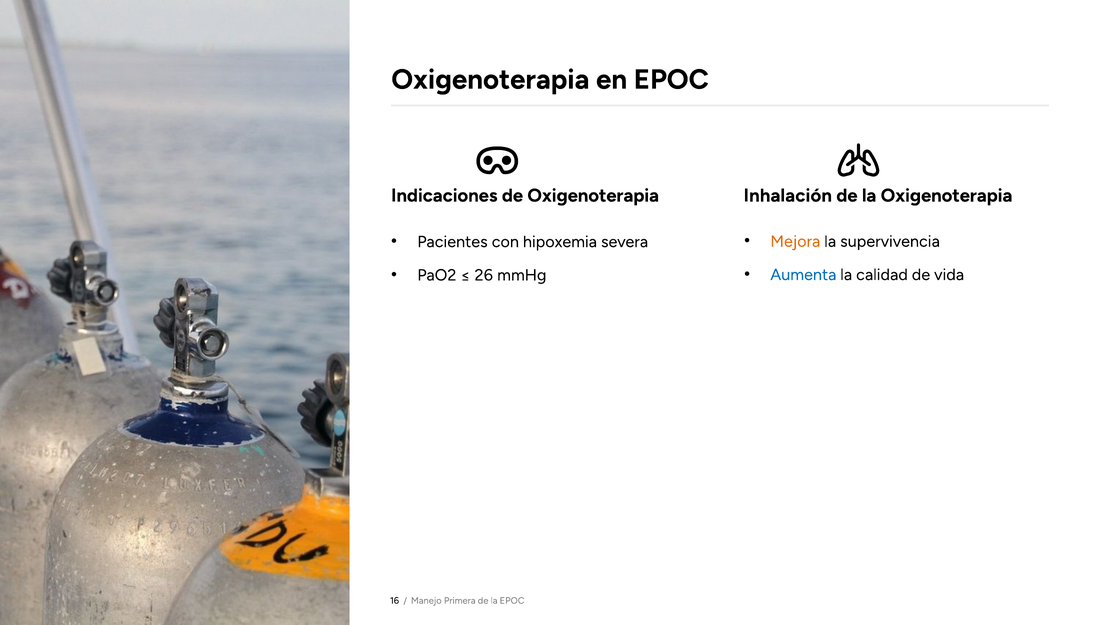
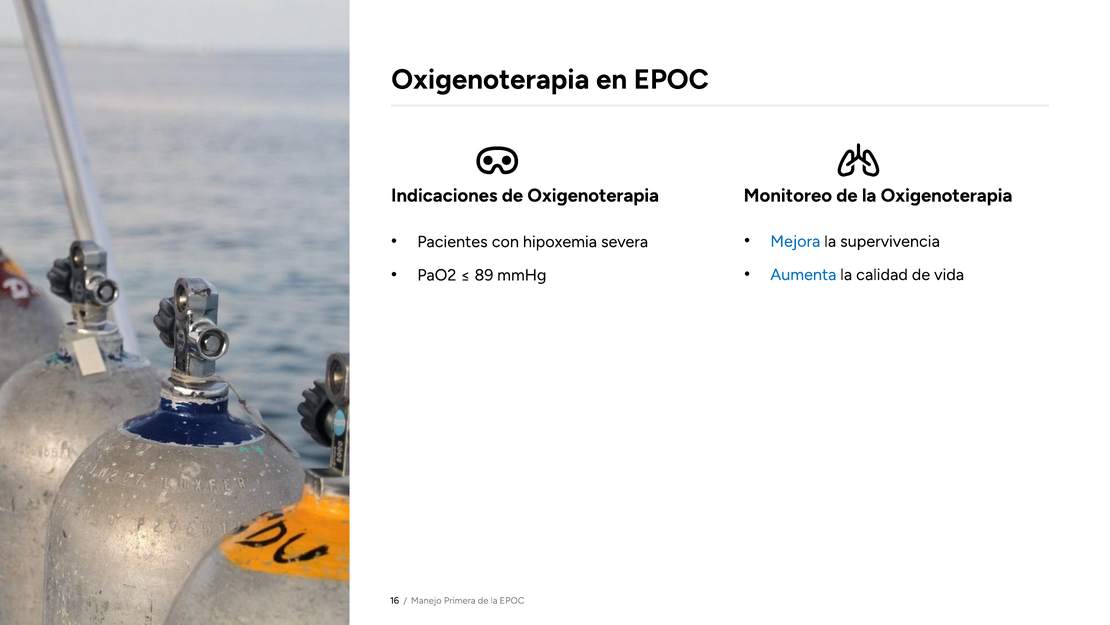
Inhalación: Inhalación -> Monitoreo
Mejora colour: orange -> blue
26: 26 -> 89
